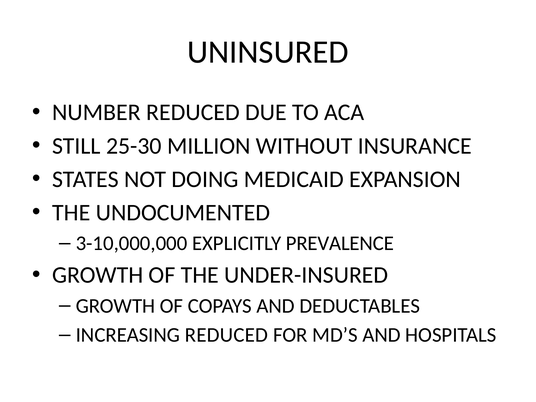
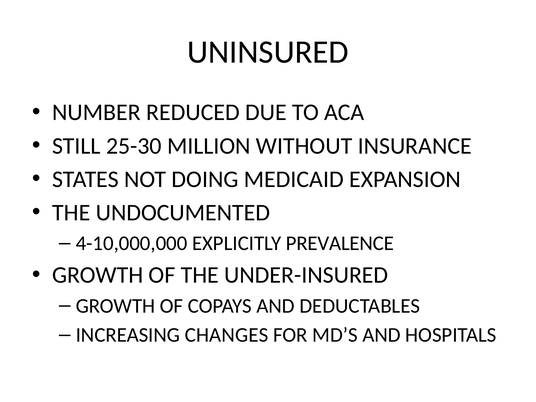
3-10,000,000: 3-10,000,000 -> 4-10,000,000
INCREASING REDUCED: REDUCED -> CHANGES
